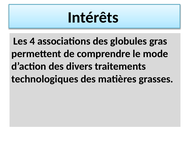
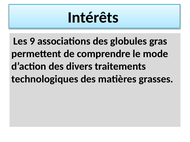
4: 4 -> 9
